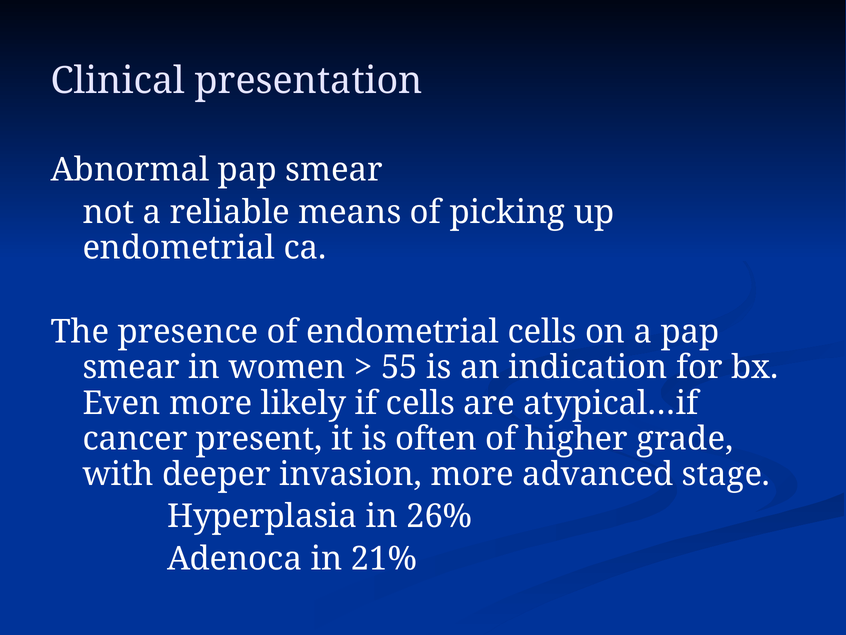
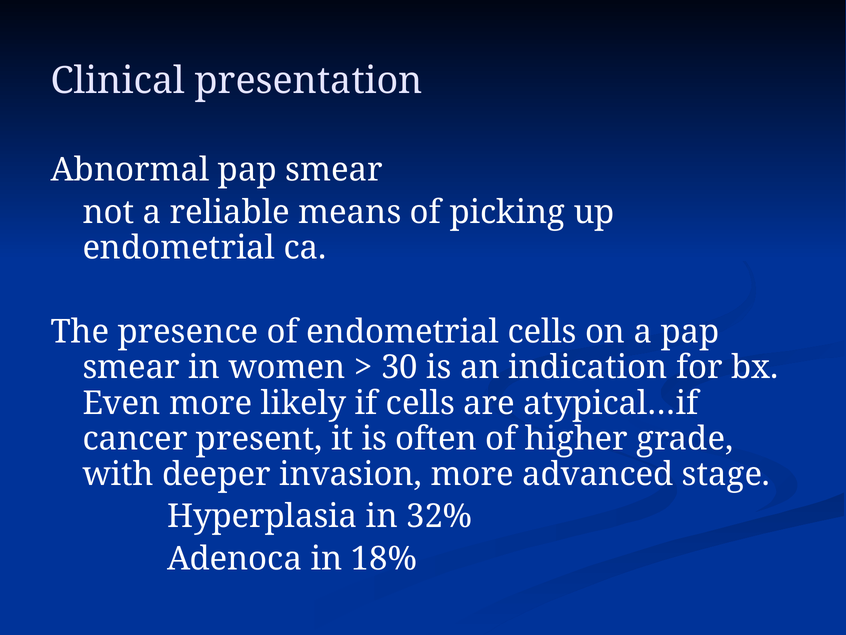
55: 55 -> 30
26%: 26% -> 32%
21%: 21% -> 18%
